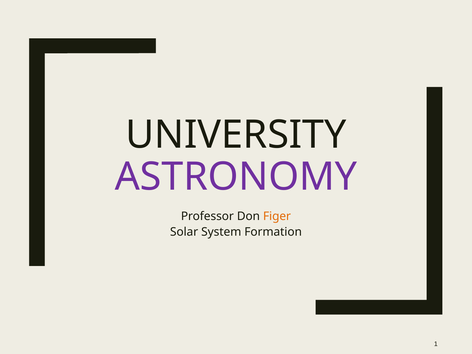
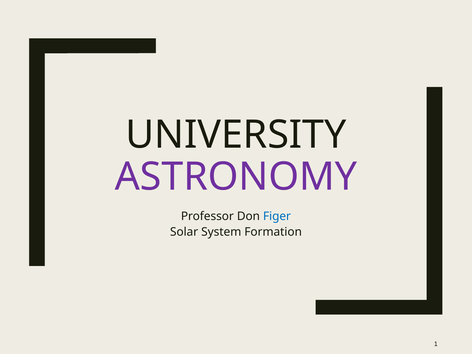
Figer colour: orange -> blue
